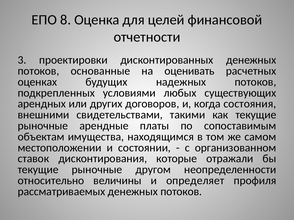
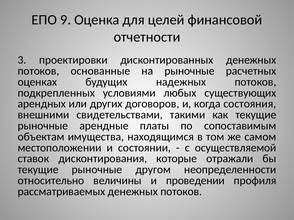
8: 8 -> 9
на оценивать: оценивать -> рыночные
организованном: организованном -> осуществляемой
определяет: определяет -> проведении
